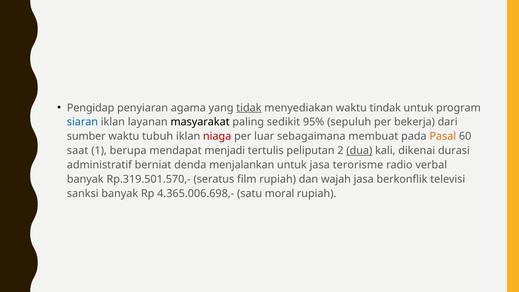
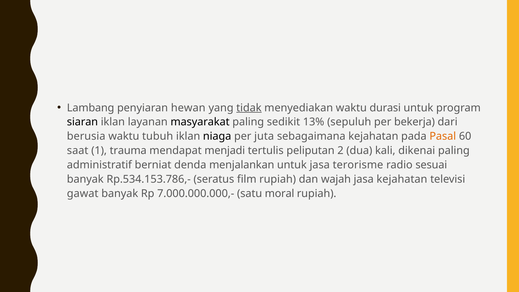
Pengidap: Pengidap -> Lambang
agama: agama -> hewan
tindak: tindak -> durasi
siaran colour: blue -> black
95%: 95% -> 13%
sumber: sumber -> berusia
niaga colour: red -> black
luar: luar -> juta
sebagaimana membuat: membuat -> kejahatan
berupa: berupa -> trauma
dua underline: present -> none
dikenai durasi: durasi -> paling
verbal: verbal -> sesuai
Rp.319.501.570,-: Rp.319.501.570,- -> Rp.534.153.786,-
jasa berkonflik: berkonflik -> kejahatan
sanksi: sanksi -> gawat
4.365.006.698,-: 4.365.006.698,- -> 7.000.000.000,-
